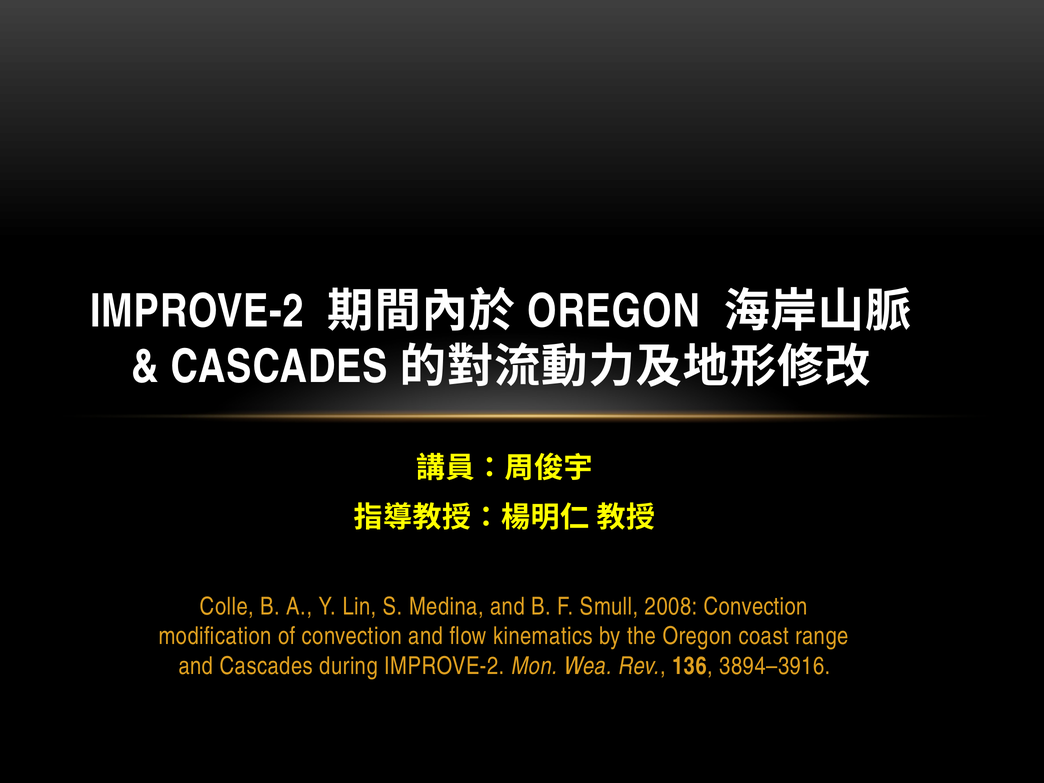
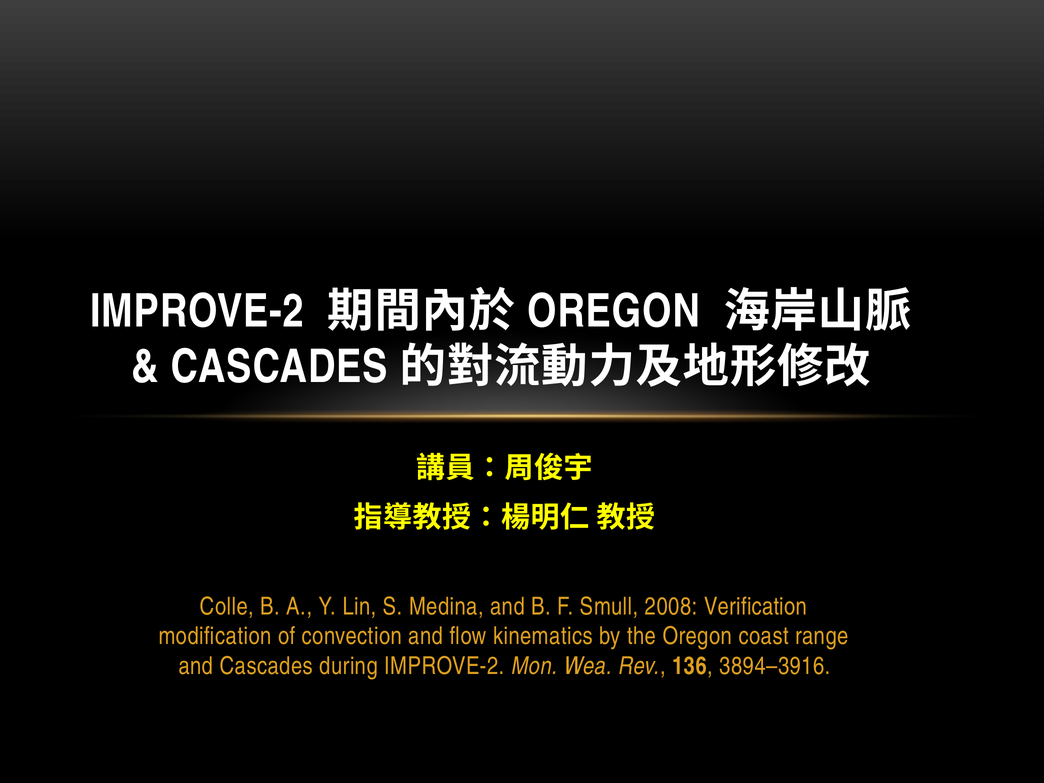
2008 Convection: Convection -> Verification
